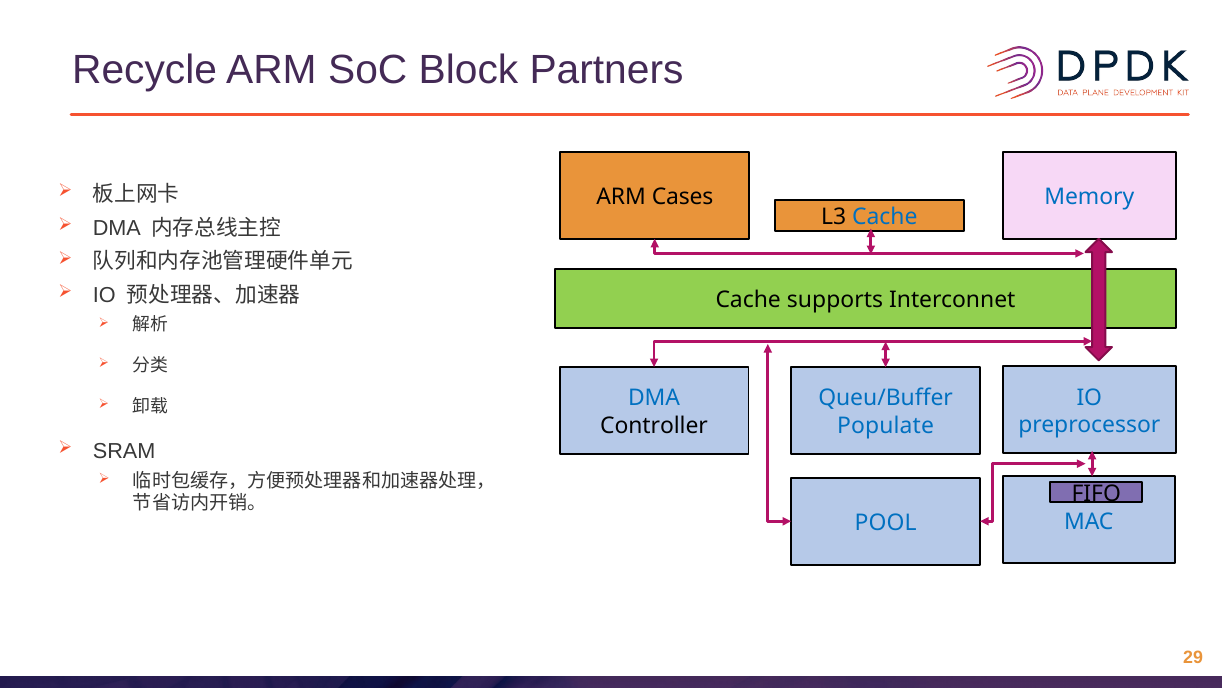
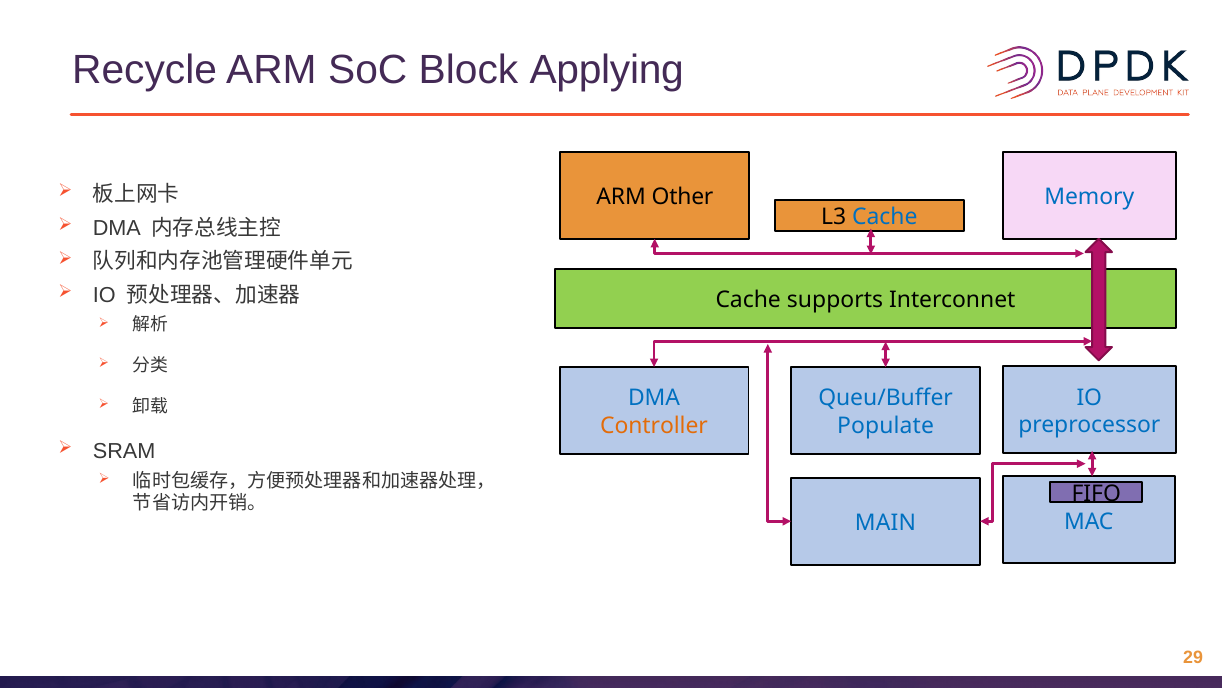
Partners: Partners -> Applying
Cases: Cases -> Other
Controller colour: black -> orange
POOL: POOL -> MAIN
